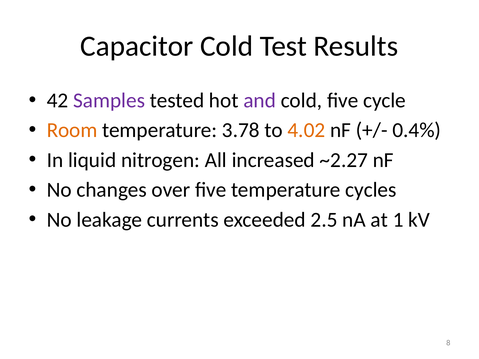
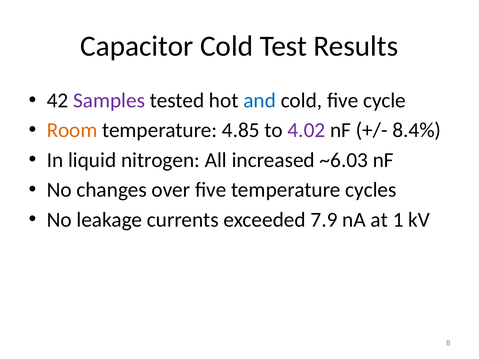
and colour: purple -> blue
3.78: 3.78 -> 4.85
4.02 colour: orange -> purple
0.4%: 0.4% -> 8.4%
~2.27: ~2.27 -> ~6.03
2.5: 2.5 -> 7.9
